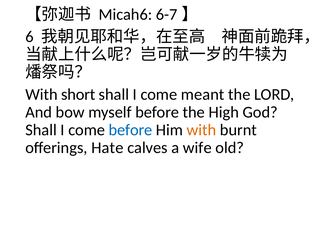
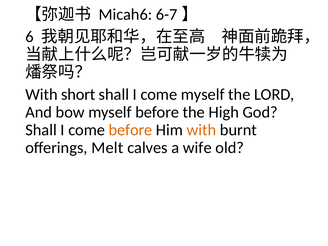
come meant: meant -> myself
before at (131, 130) colour: blue -> orange
Hate: Hate -> Melt
